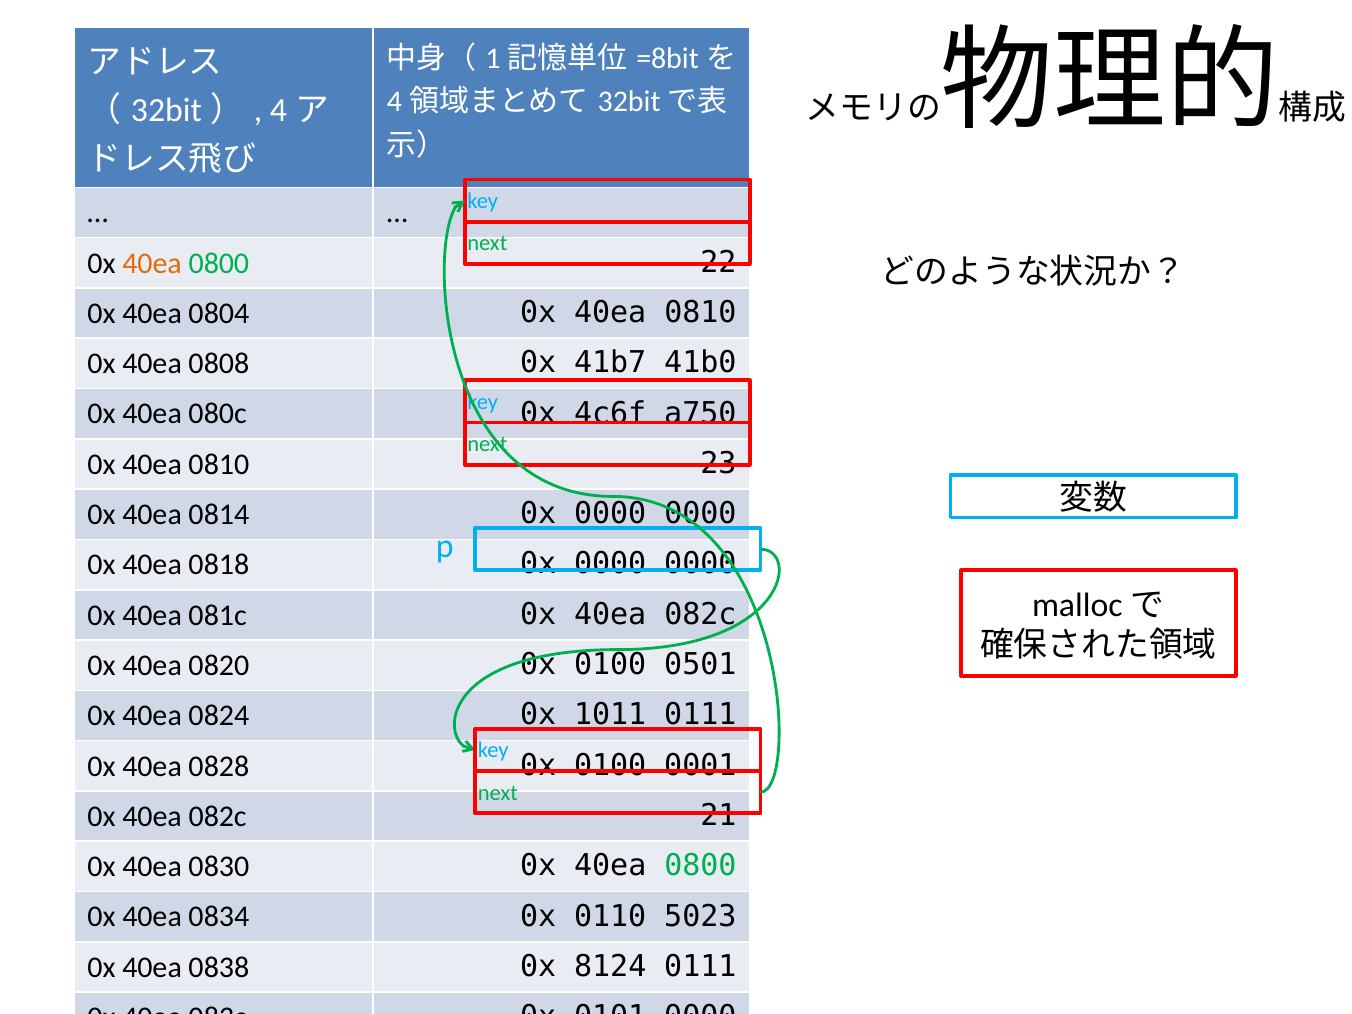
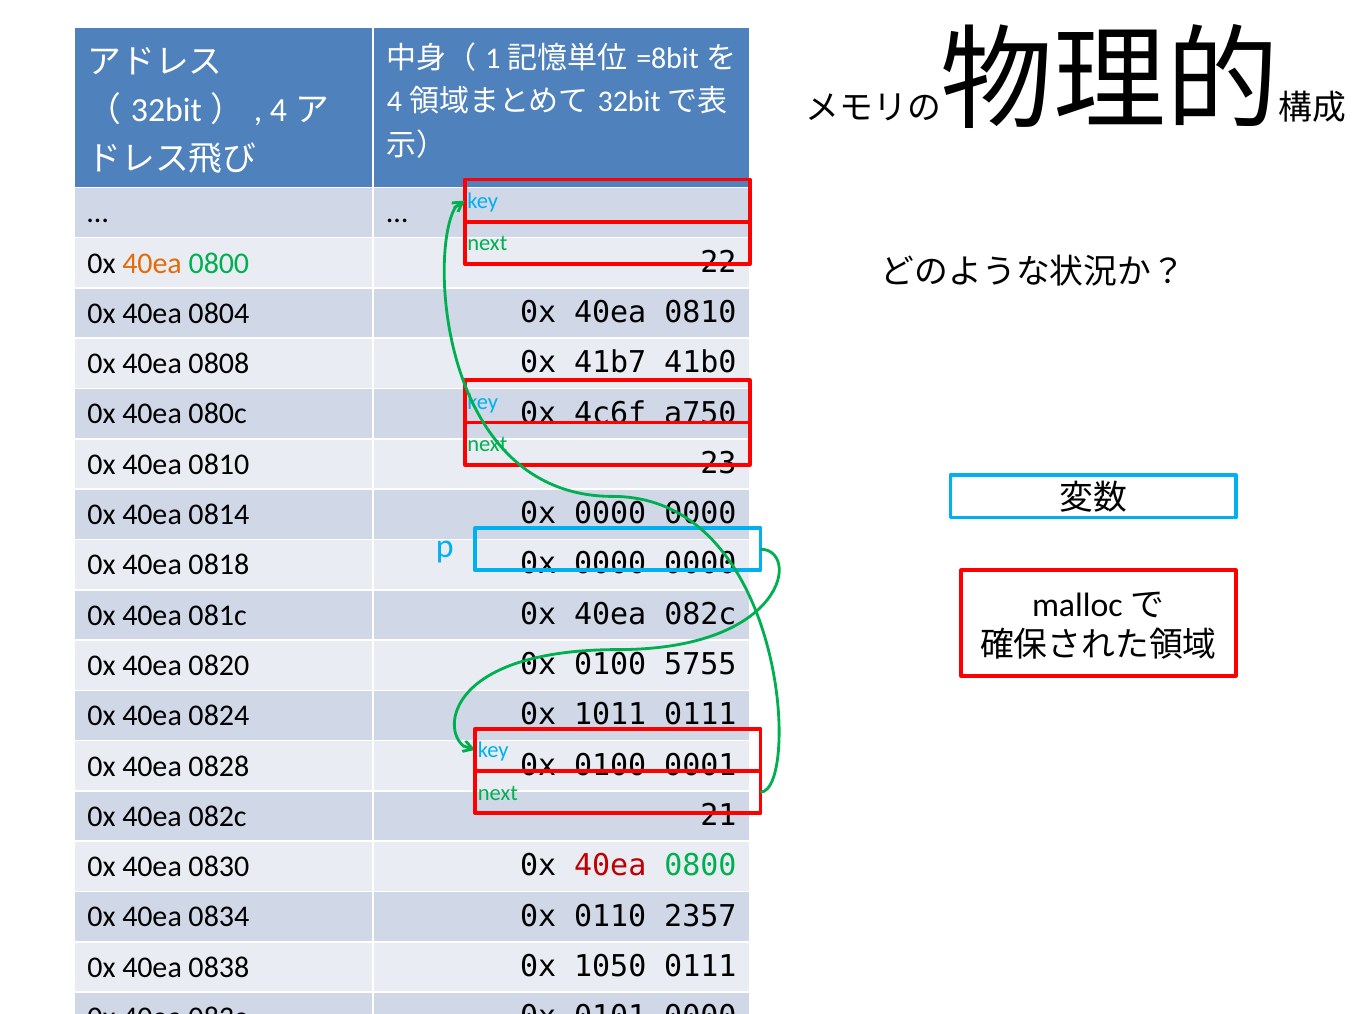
0501: 0501 -> 5755
40ea at (610, 866) colour: black -> red
5023: 5023 -> 2357
8124: 8124 -> 1050
